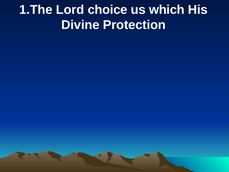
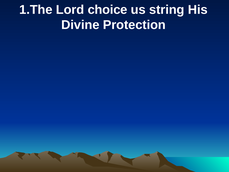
which: which -> string
